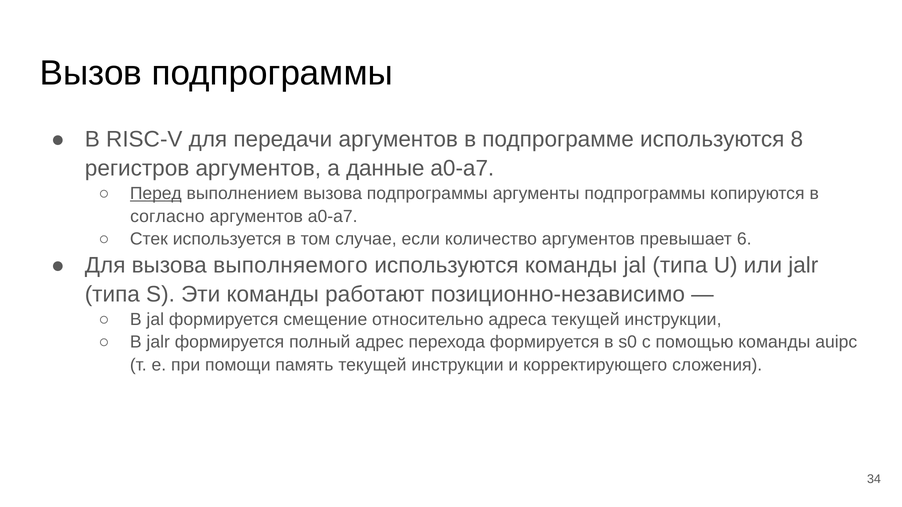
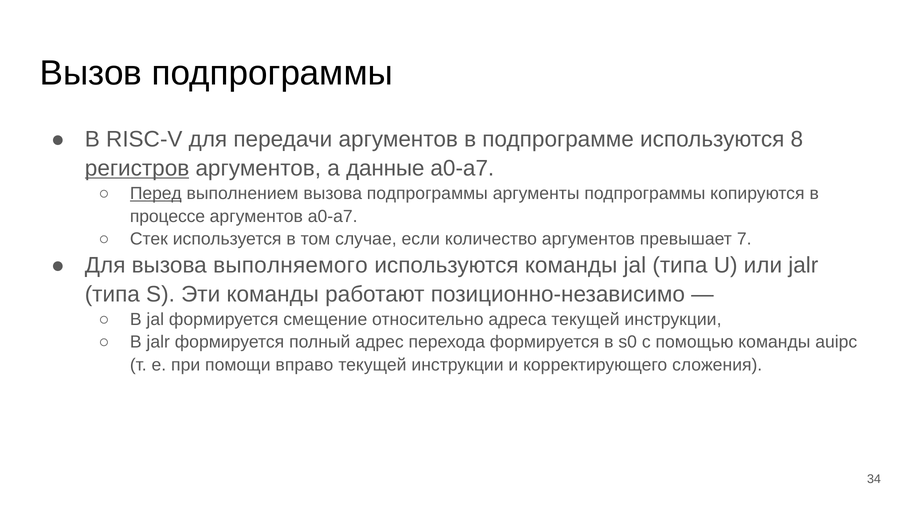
регистров underline: none -> present
согласно: согласно -> процессе
6: 6 -> 7
память: память -> вправо
